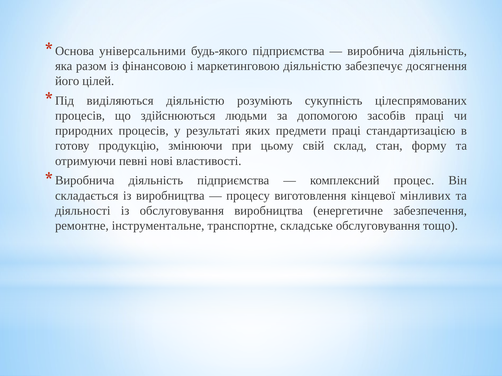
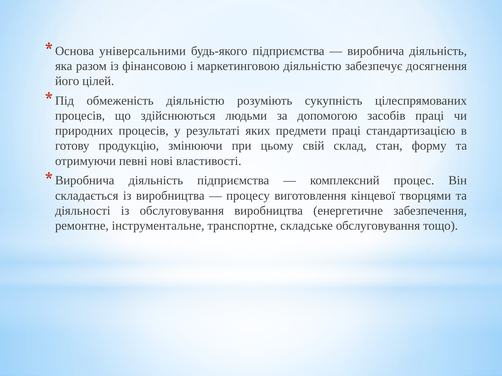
виділяються: виділяються -> обмеженість
мінливих: мінливих -> творцями
